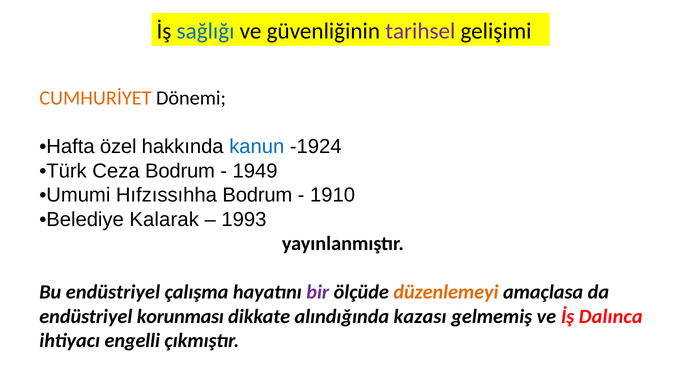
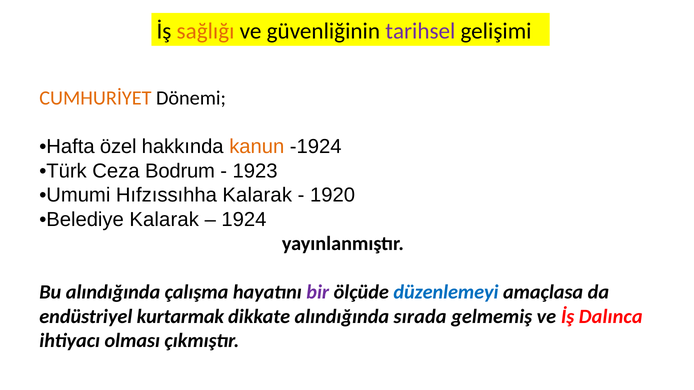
sağlığı colour: blue -> orange
kanun colour: blue -> orange
1949: 1949 -> 1923
Hıfzıssıhha Bodrum: Bodrum -> Kalarak
1910: 1910 -> 1920
1993: 1993 -> 1924
Bu endüstriyel: endüstriyel -> alındığında
düzenlemeyi colour: orange -> blue
korunması: korunması -> kurtarmak
kazası: kazası -> sırada
engelli: engelli -> olması
